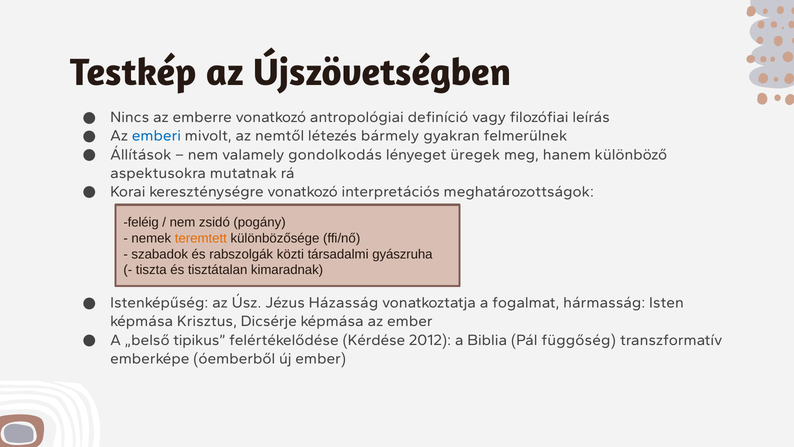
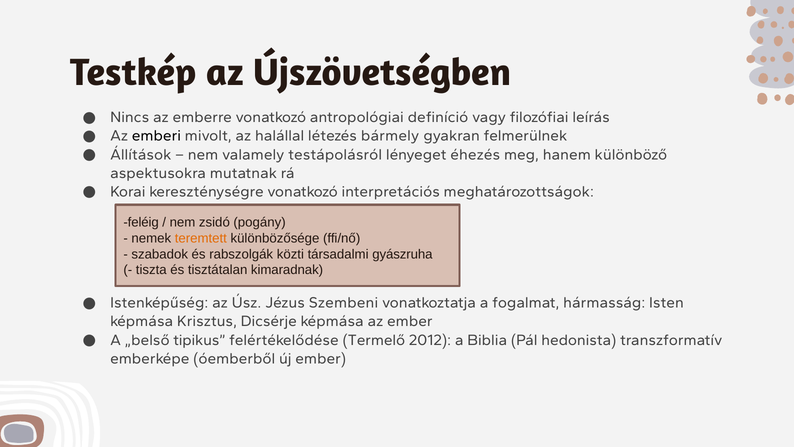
emberi colour: blue -> black
nemtől: nemtől -> halállal
gondolkodás: gondolkodás -> testápolásról
üregek: üregek -> éhezés
Házasság: Házasság -> Szembeni
Kérdése: Kérdése -> Termelő
függőség: függőség -> hedonista
